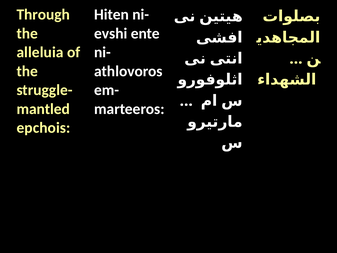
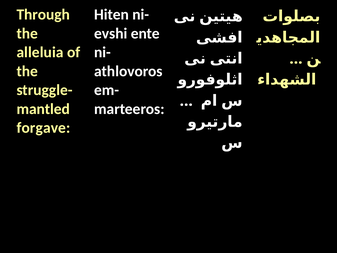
epchois: epchois -> forgave
